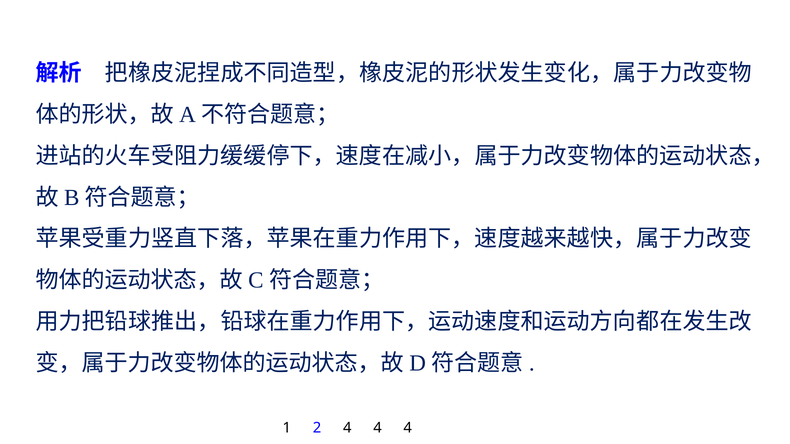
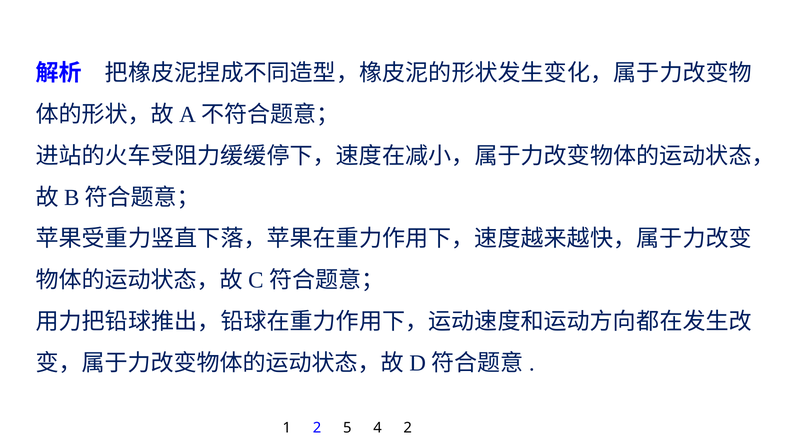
2 4: 4 -> 5
4 at (408, 429): 4 -> 2
